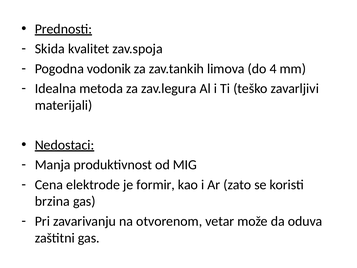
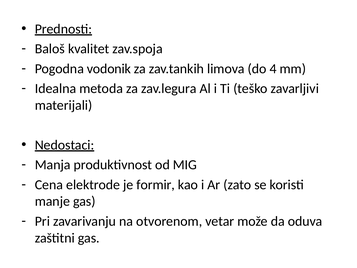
Skida: Skida -> Baloš
brzina: brzina -> manje
